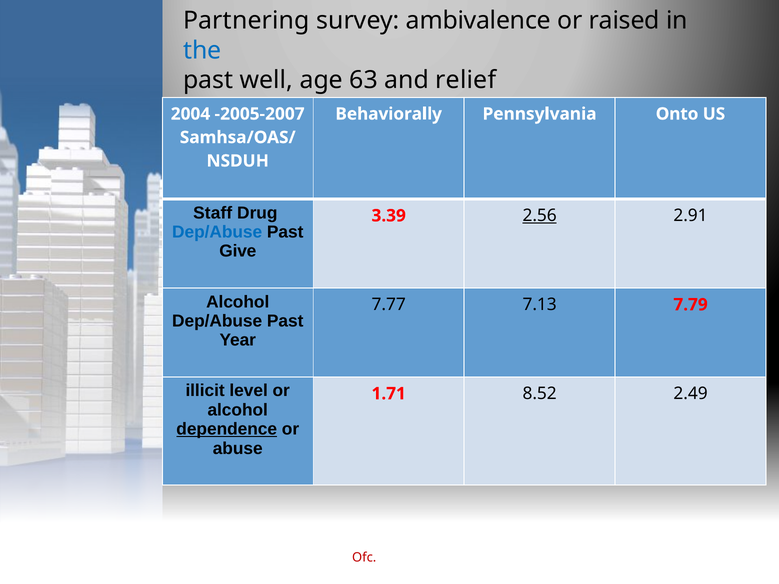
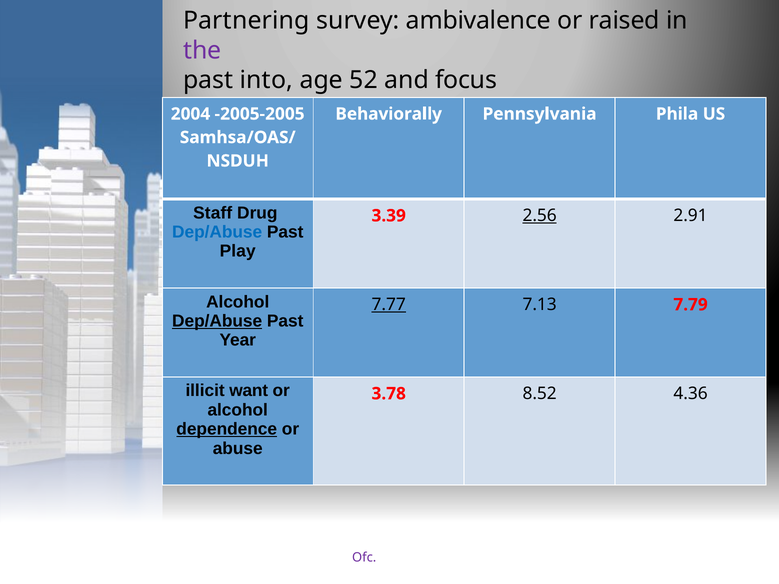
the colour: blue -> purple
well: well -> into
63: 63 -> 52
relief: relief -> focus
-2005-2007: -2005-2007 -> -2005-2005
Onto: Onto -> Phila
Give: Give -> Play
7.77 underline: none -> present
Dep/Abuse at (217, 321) underline: none -> present
level: level -> want
1.71: 1.71 -> 3.78
2.49: 2.49 -> 4.36
Ofc colour: red -> purple
